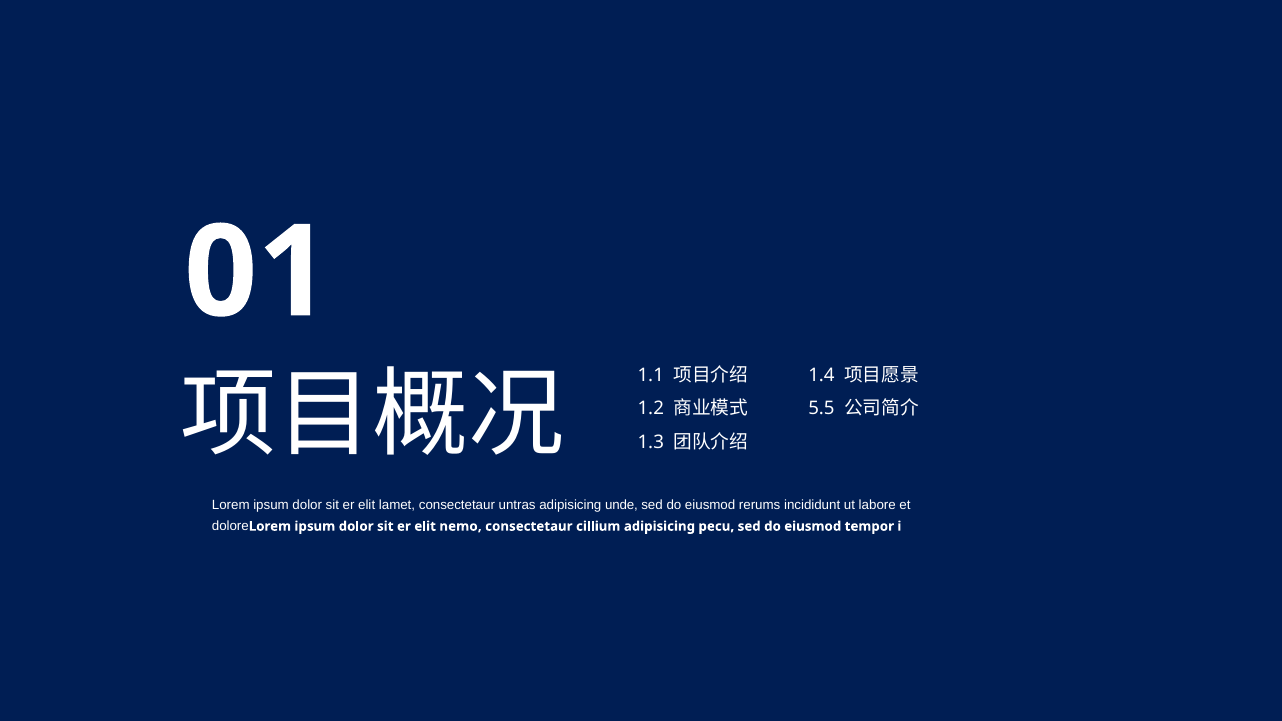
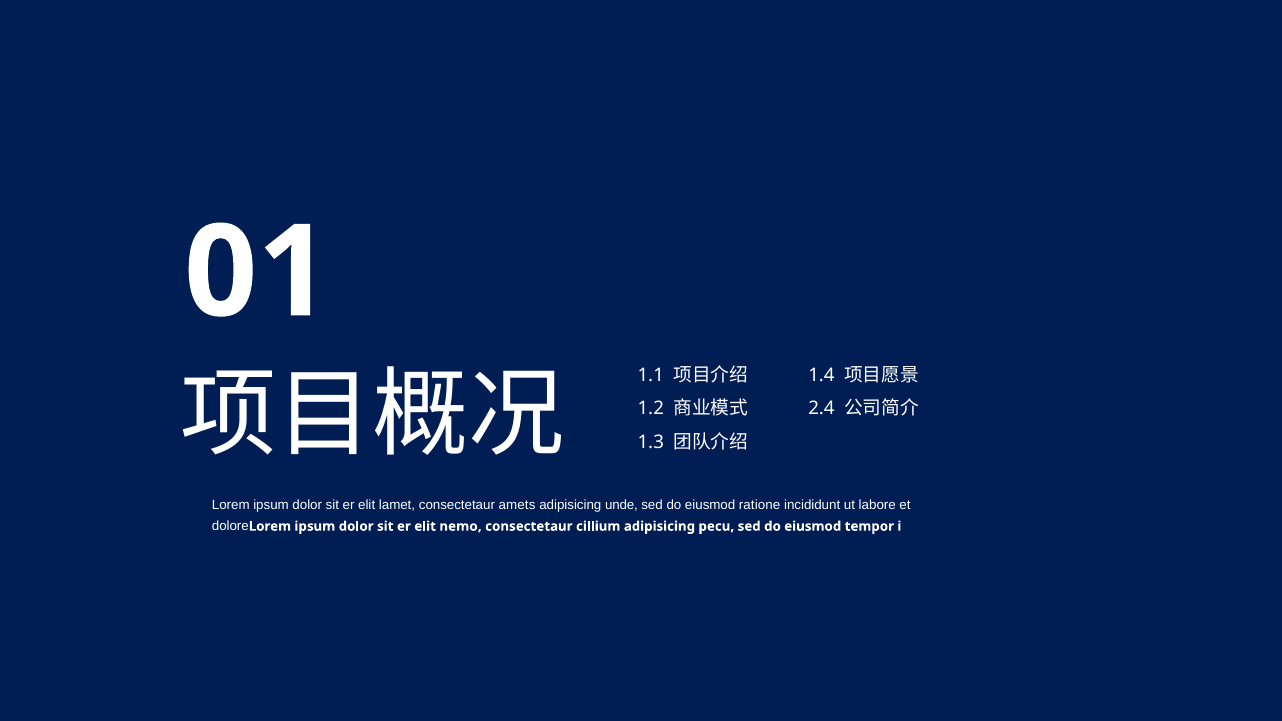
5.5: 5.5 -> 2.4
untras: untras -> amets
rerums: rerums -> ratione
